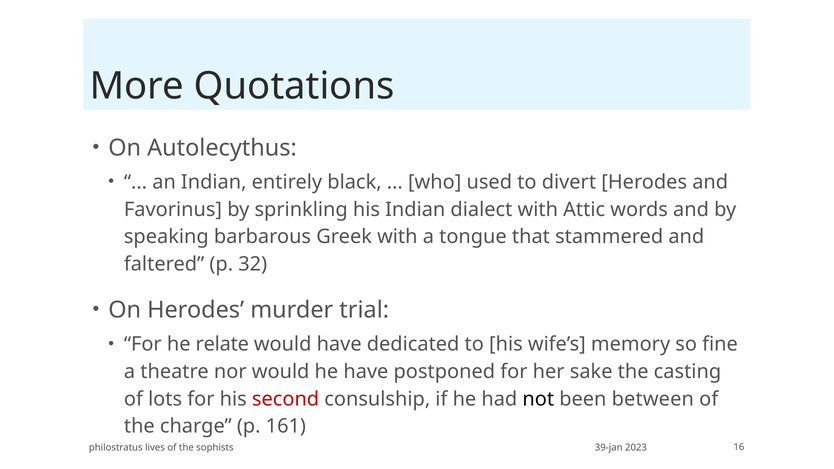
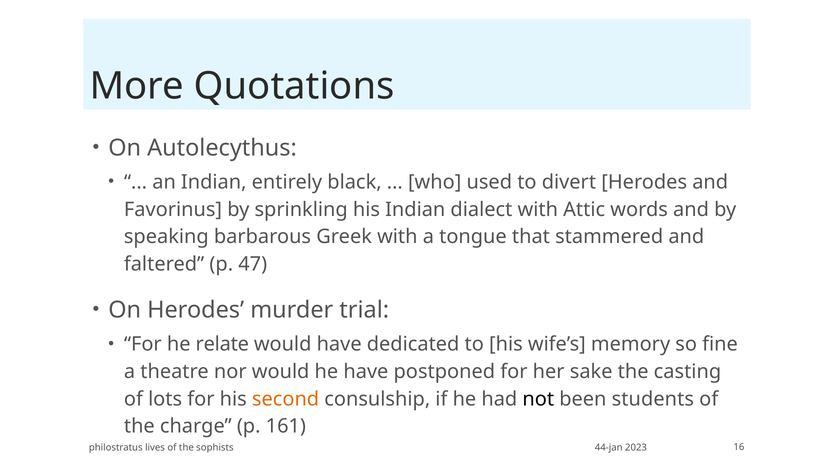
32: 32 -> 47
second colour: red -> orange
between: between -> students
39-jan: 39-jan -> 44-jan
